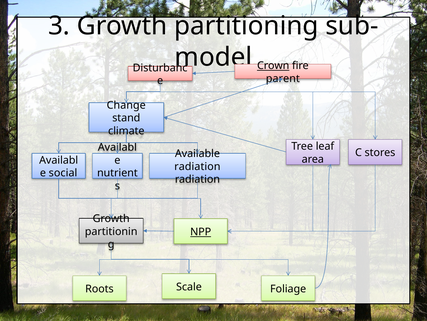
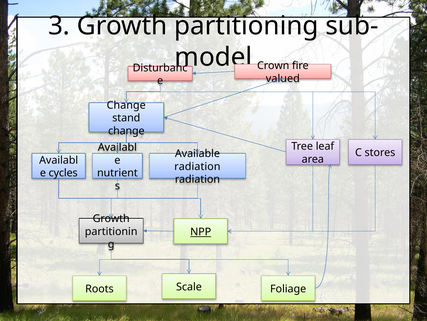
Crown underline: present -> none
parent: parent -> valued
climate at (126, 131): climate -> change
social: social -> cycles
